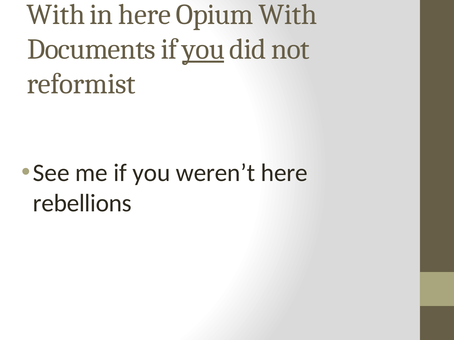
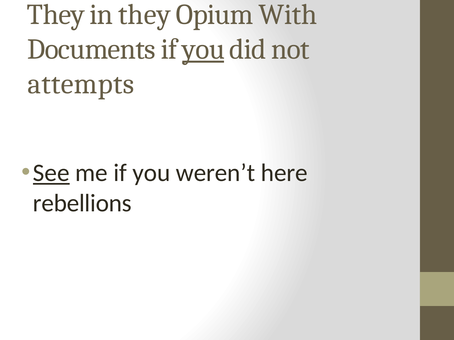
With at (56, 14): With -> They
in here: here -> they
reformist: reformist -> attempts
See underline: none -> present
